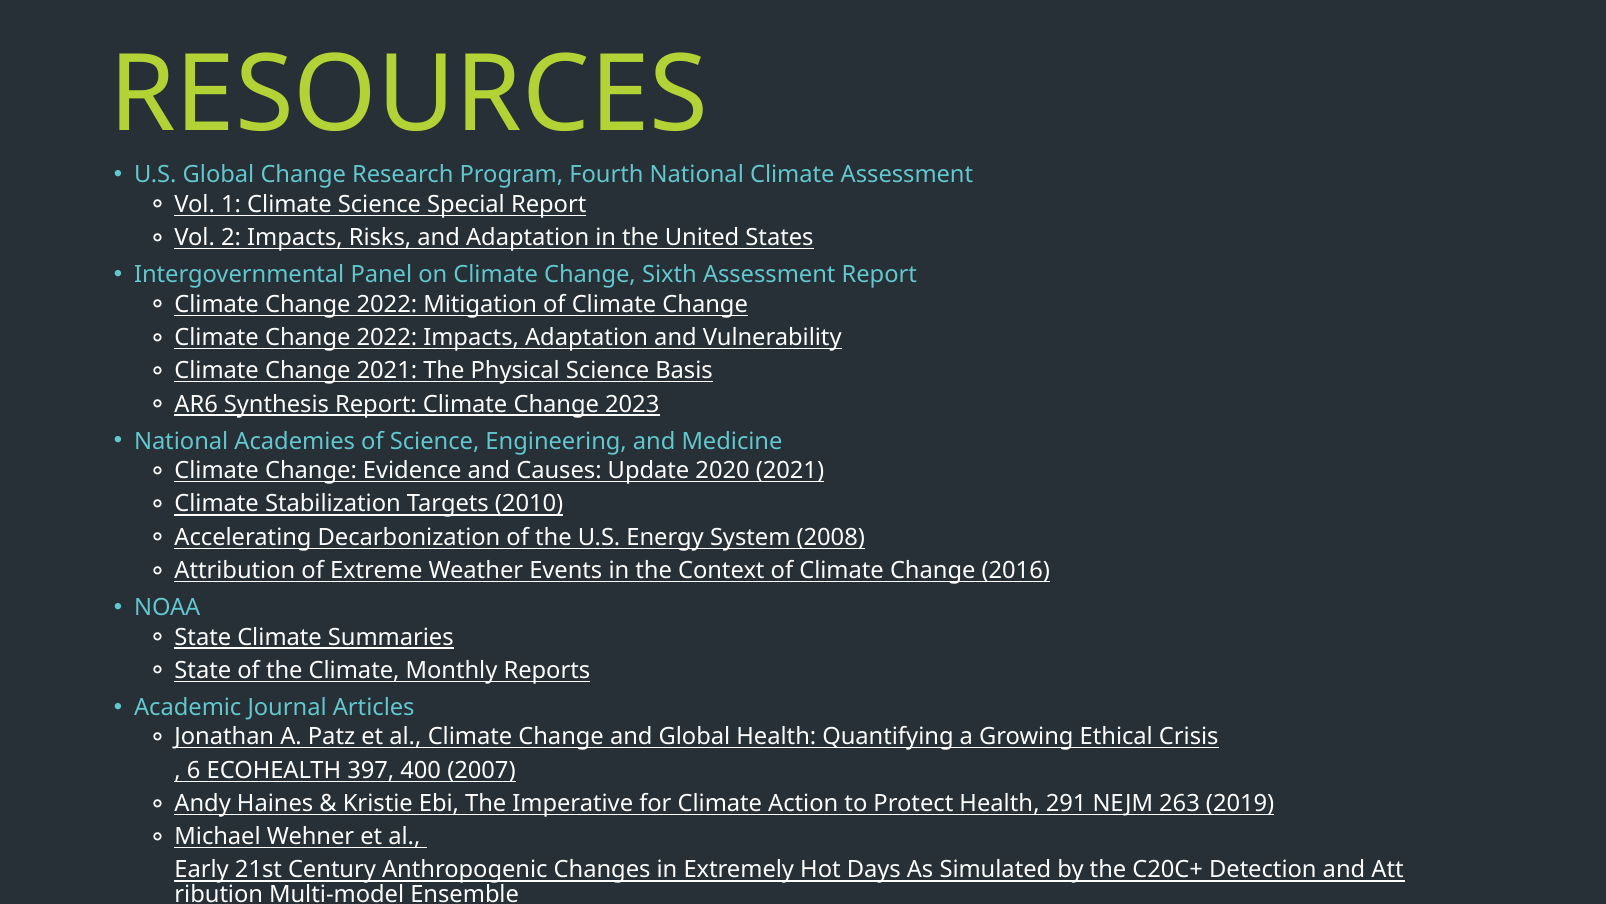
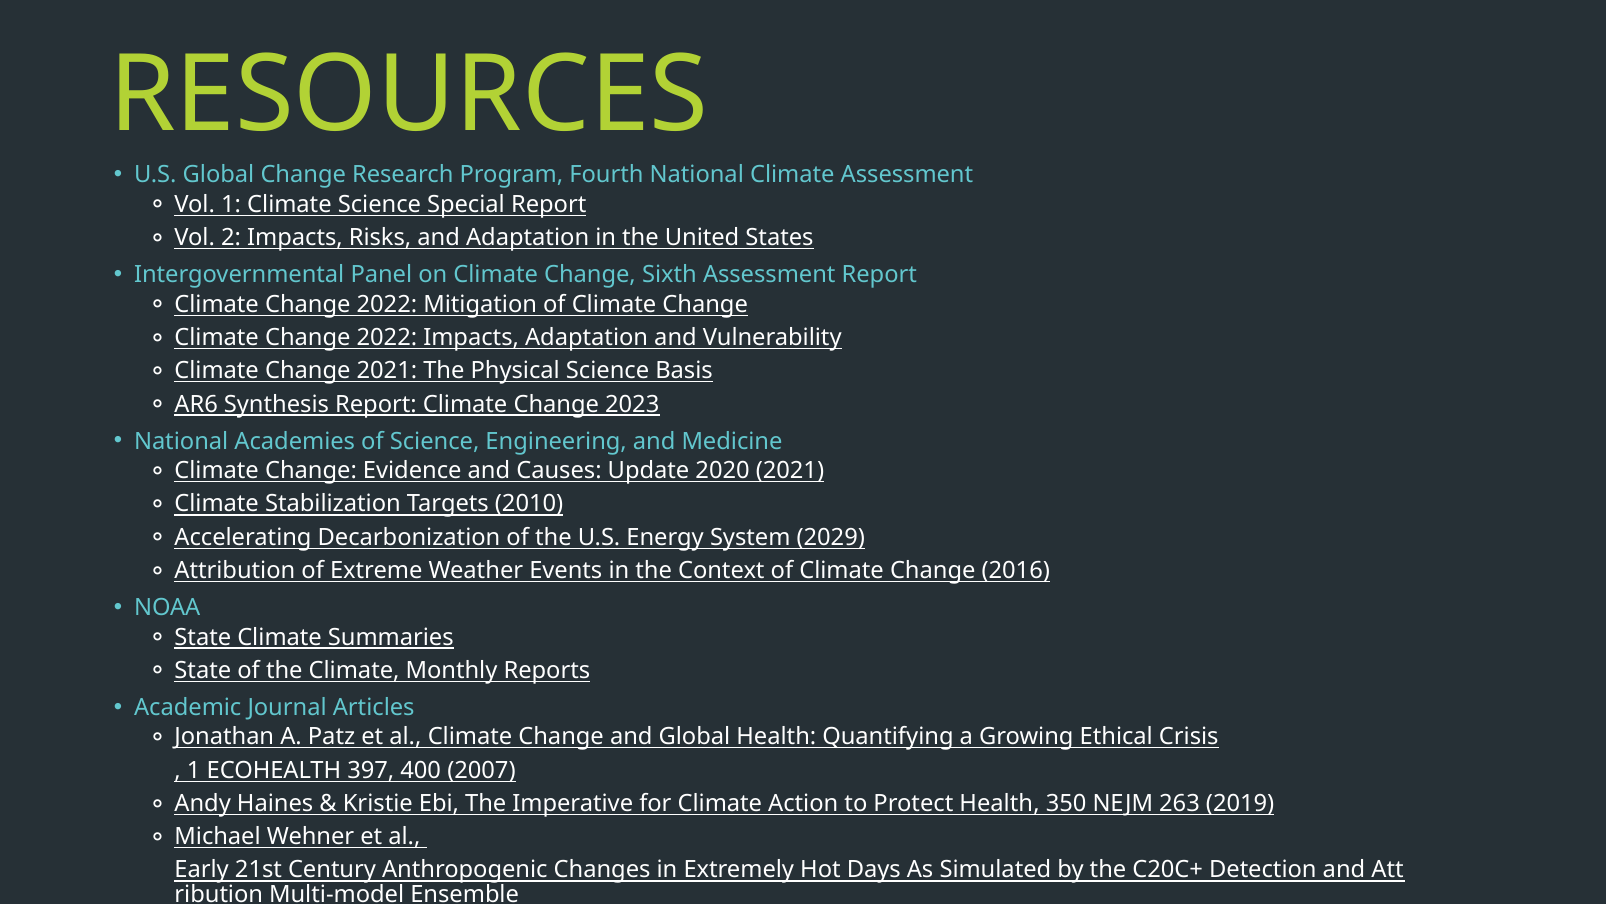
2008: 2008 -> 2029
6 at (194, 770): 6 -> 1
291: 291 -> 350
